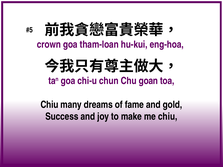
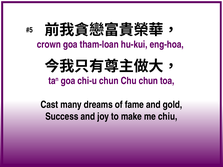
Chu goan: goan -> chun
Chiu at (49, 105): Chiu -> Cast
